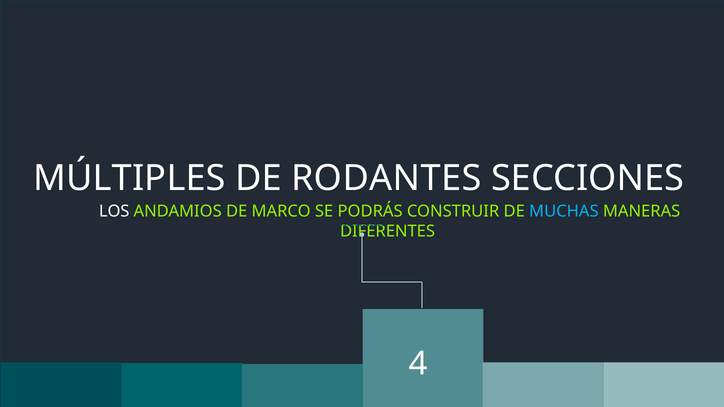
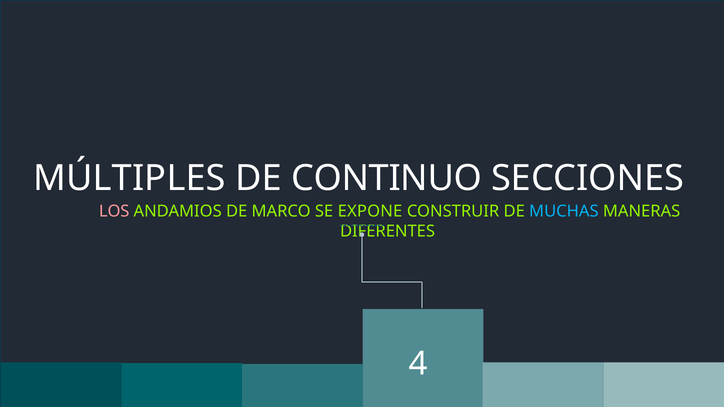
RODANTES: RODANTES -> CONTINUO
LOS colour: white -> pink
PODRÁS: PODRÁS -> EXPONE
